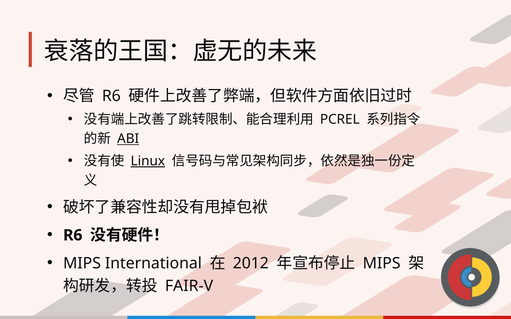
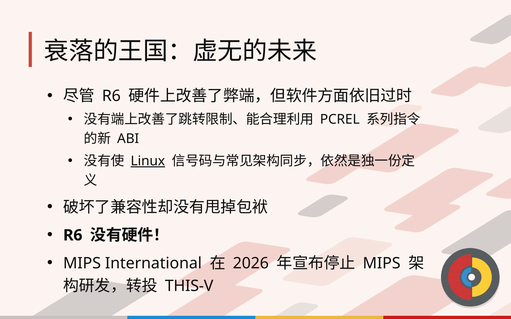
ABI underline: present -> none
2012: 2012 -> 2026
FAIR-V: FAIR-V -> THIS-V
